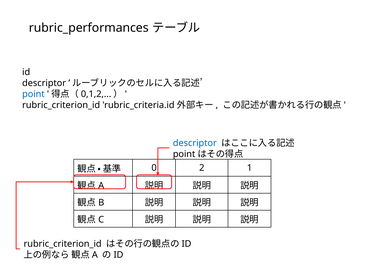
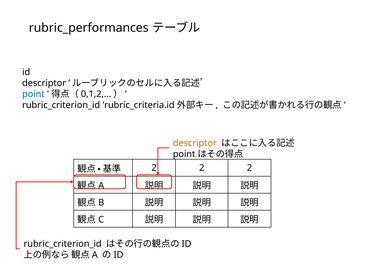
descriptor at (195, 143) colour: blue -> orange
0 at (154, 168): 0 -> 2
1 at (250, 168): 1 -> 2
